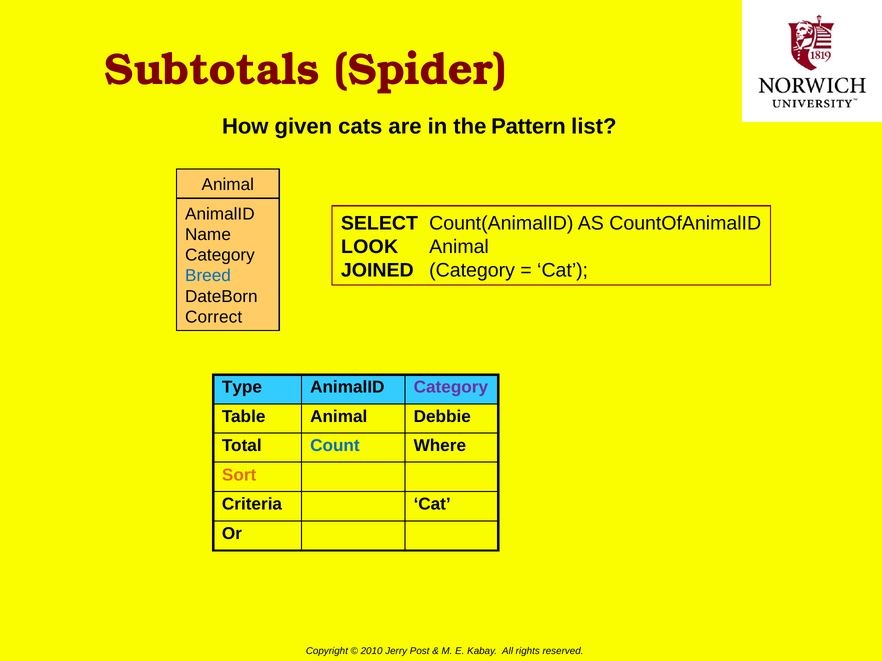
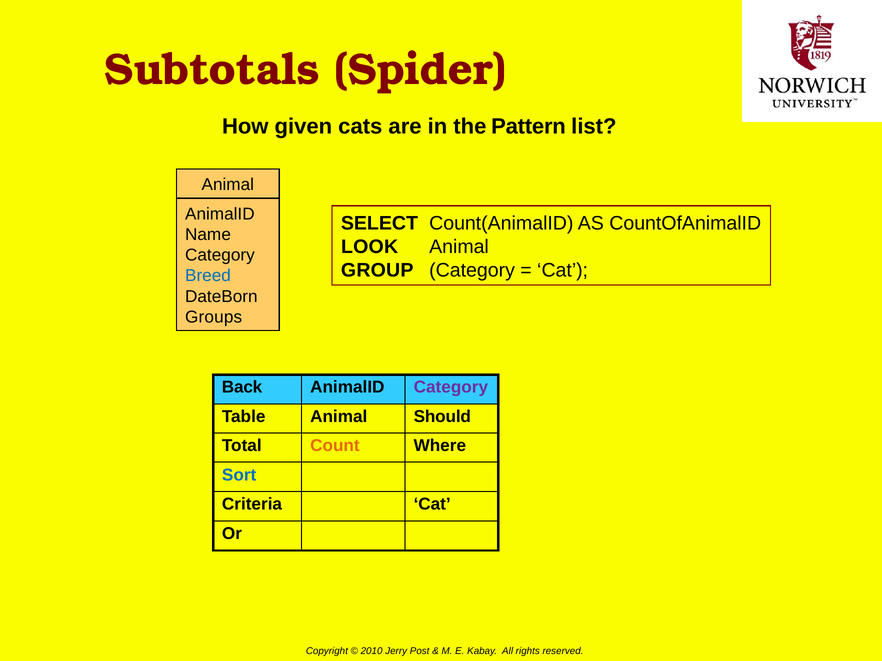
JOINED: JOINED -> GROUP
Correct: Correct -> Groups
Type: Type -> Back
Debbie: Debbie -> Should
Count colour: blue -> orange
Sort colour: orange -> blue
